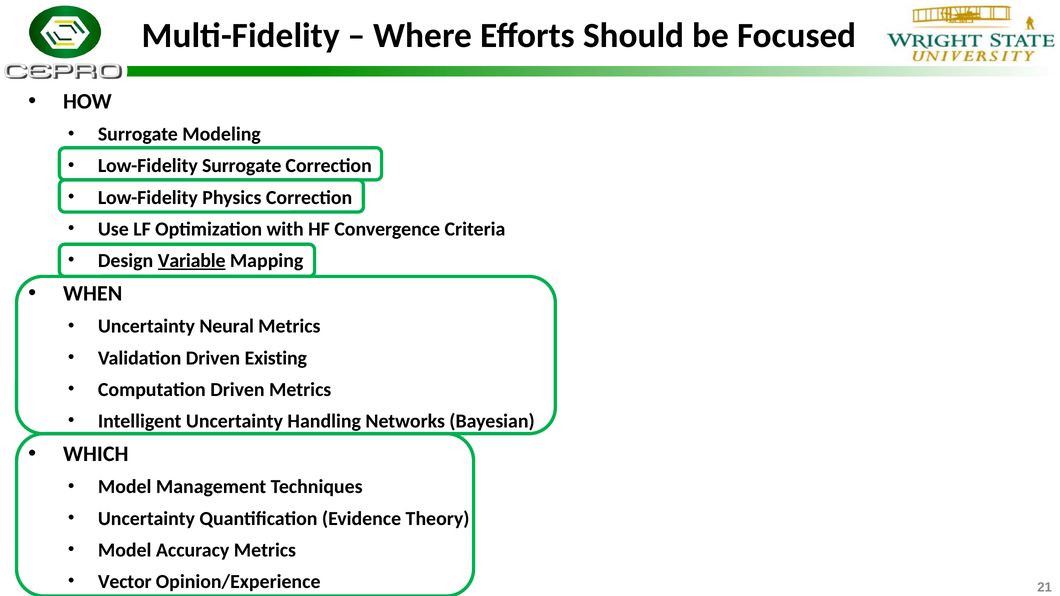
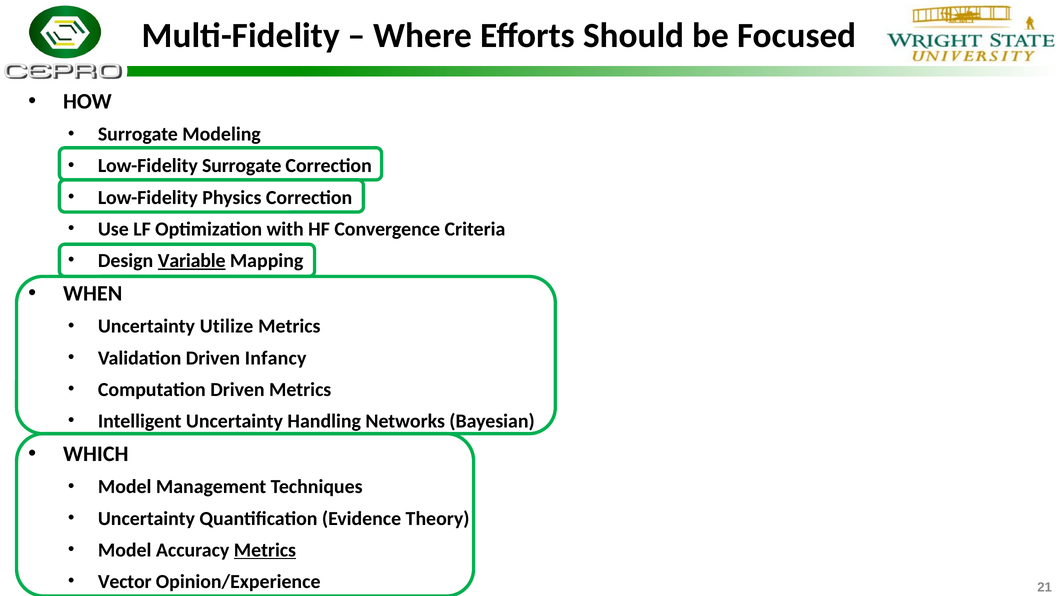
Neural: Neural -> Utilize
Existing: Existing -> Infancy
Metrics at (265, 550) underline: none -> present
